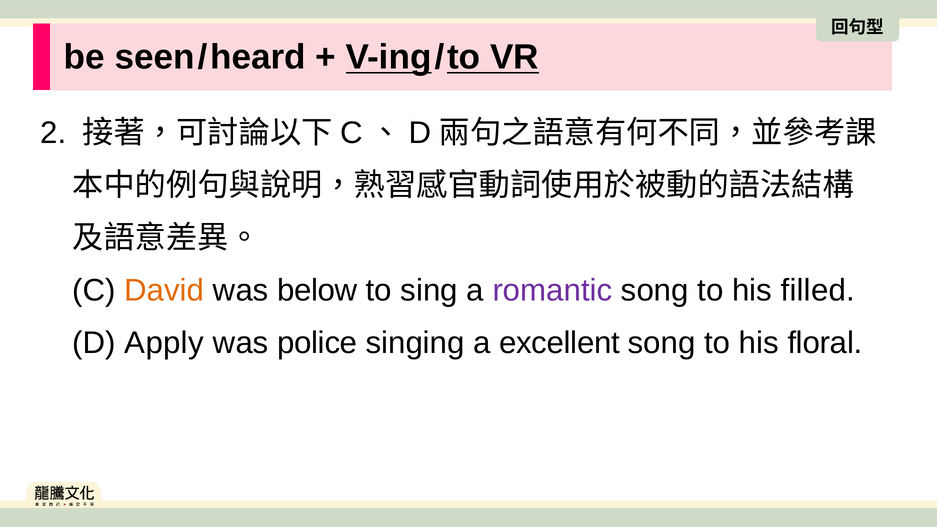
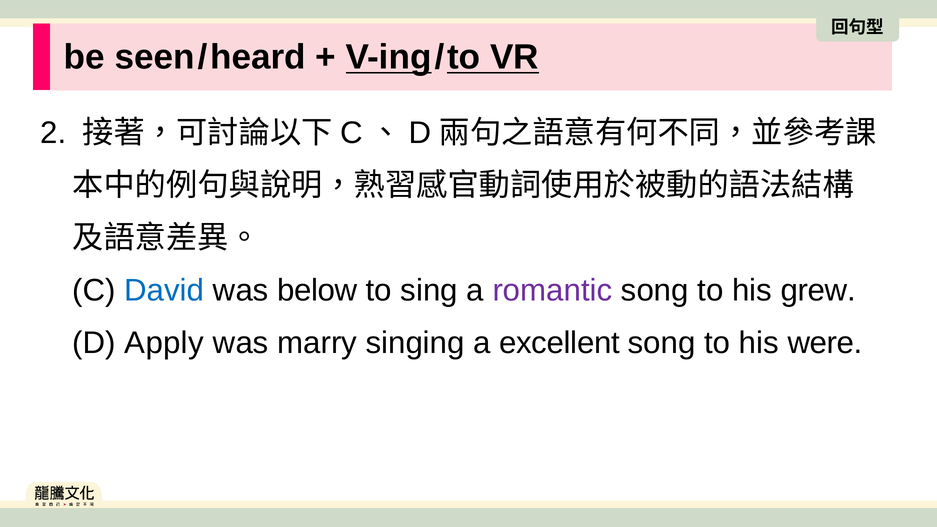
David colour: orange -> blue
filled: filled -> grew
police: police -> marry
floral: floral -> were
